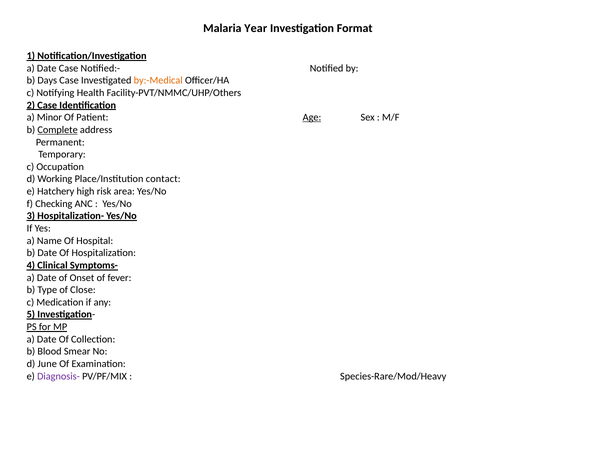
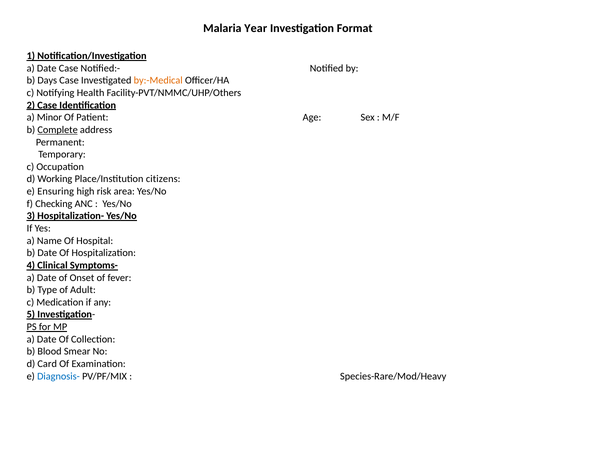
Age underline: present -> none
contact: contact -> citizens
Hatchery: Hatchery -> Ensuring
Close: Close -> Adult
June: June -> Card
Diagnosis- colour: purple -> blue
